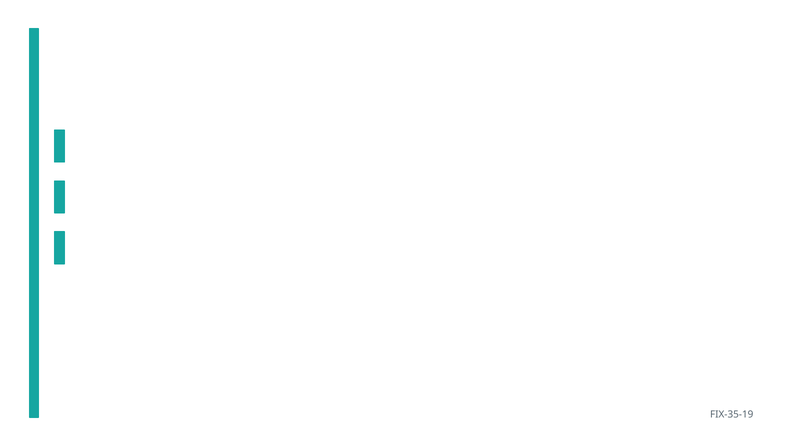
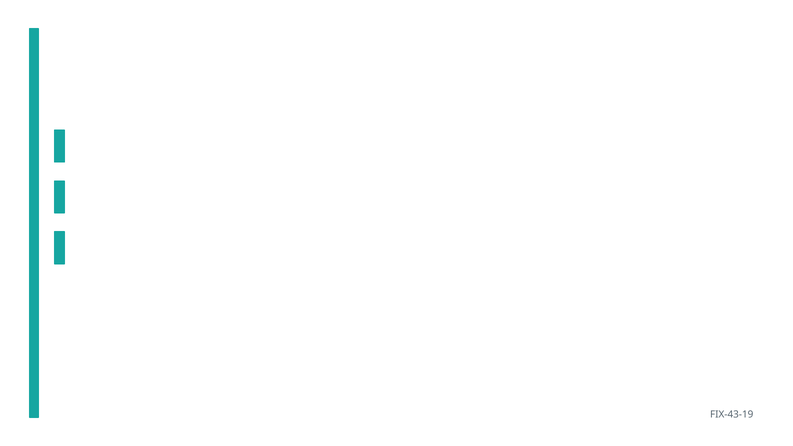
FIX-35-19: FIX-35-19 -> FIX-43-19
